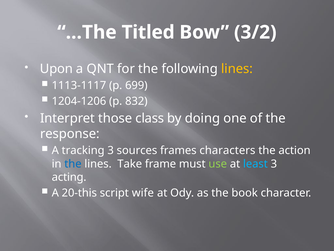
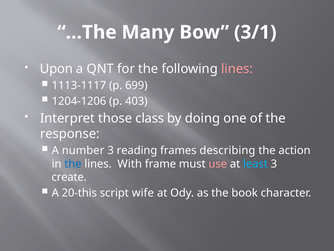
Titled: Titled -> Many
3/2: 3/2 -> 3/1
lines at (237, 69) colour: yellow -> pink
832: 832 -> 403
tracking: tracking -> number
sources: sources -> reading
characters: characters -> describing
Take: Take -> With
use colour: light green -> pink
acting: acting -> create
